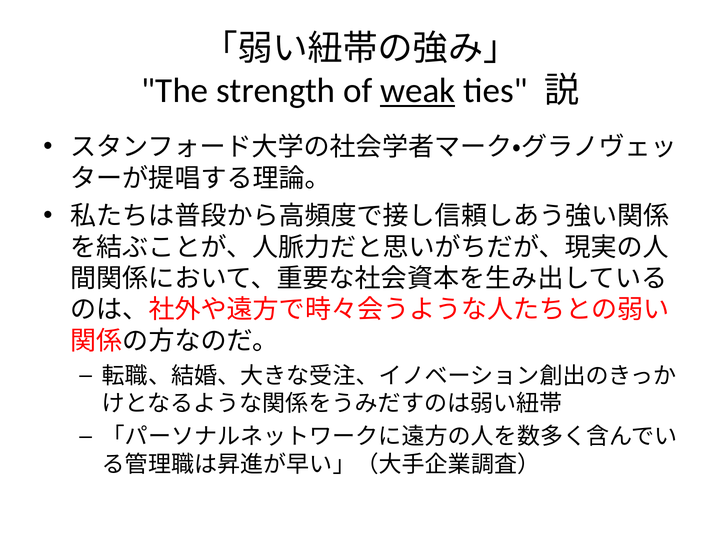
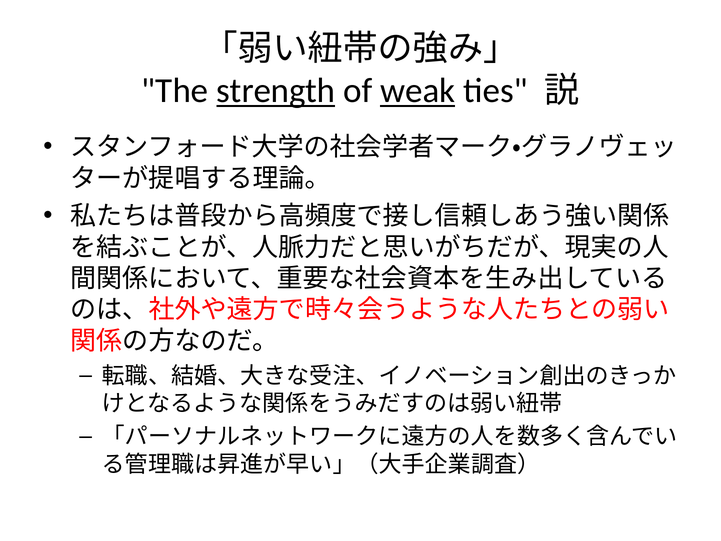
strength underline: none -> present
